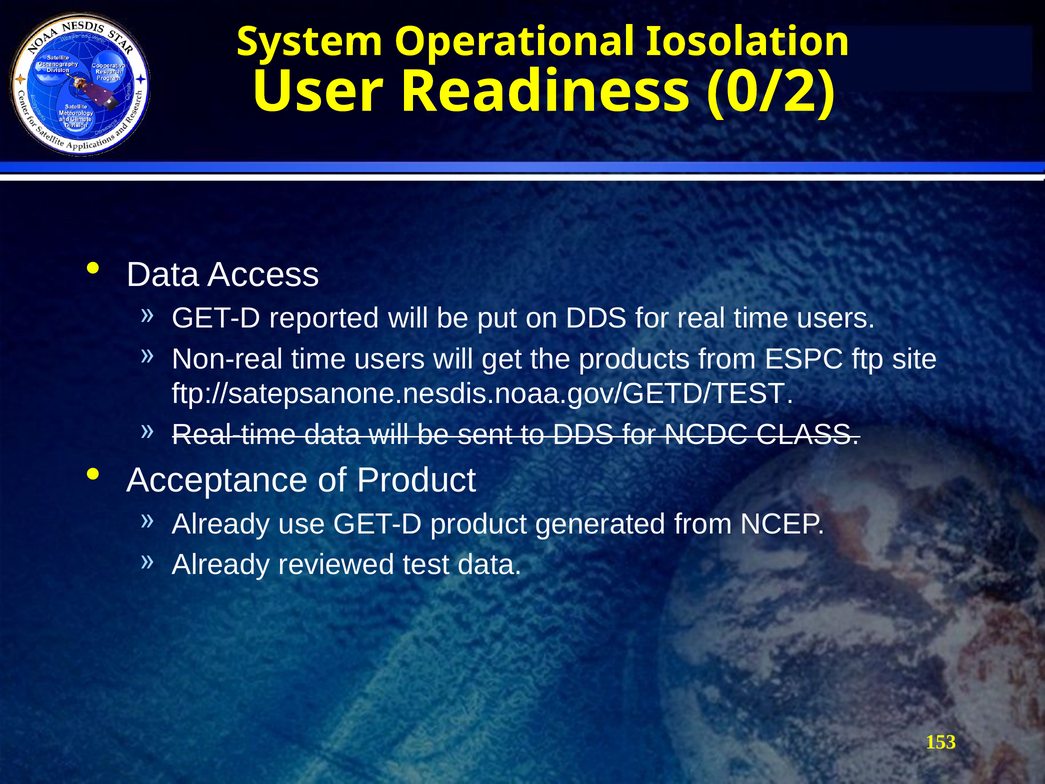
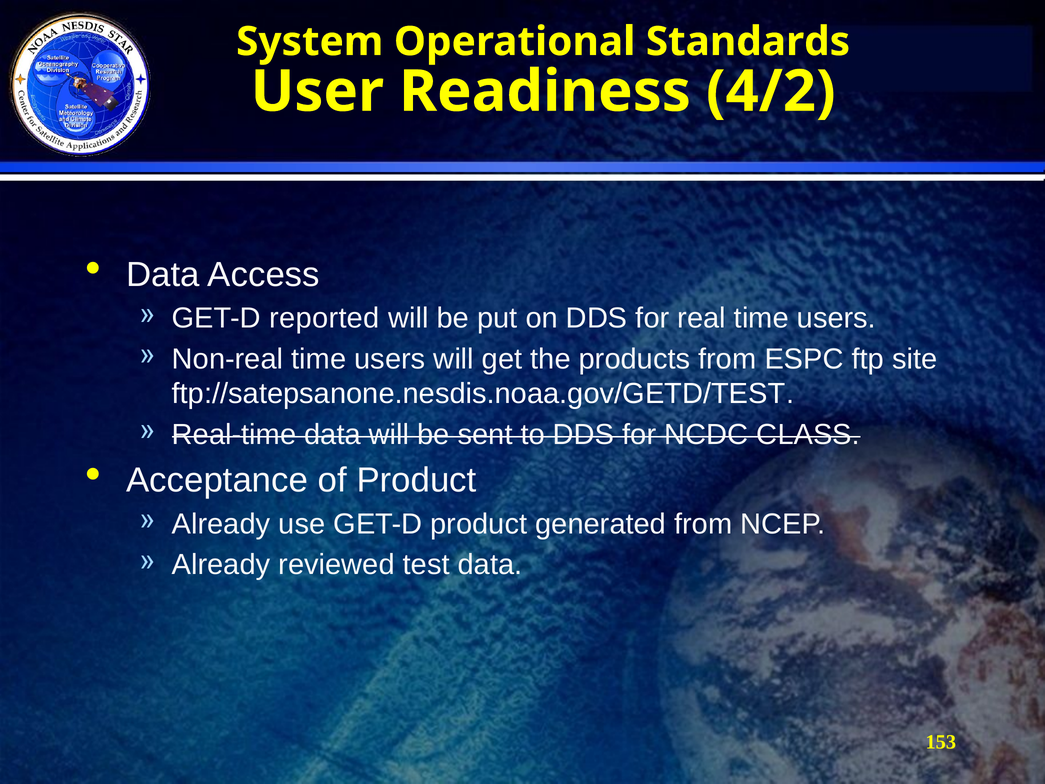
Iosolation: Iosolation -> Standards
0/2: 0/2 -> 4/2
